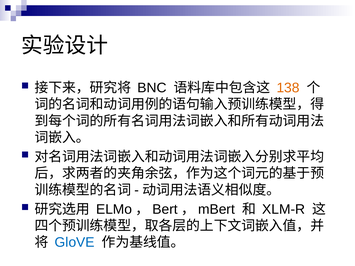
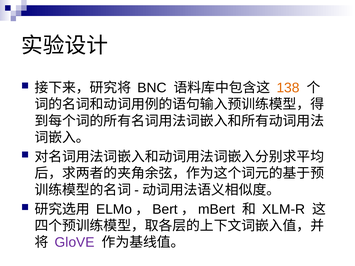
GloVE colour: blue -> purple
